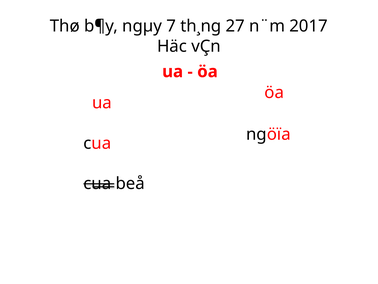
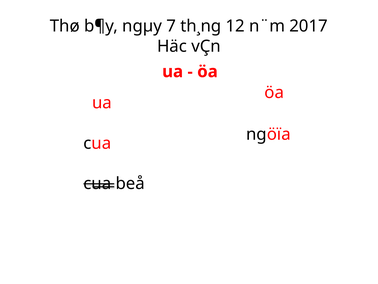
27: 27 -> 12
